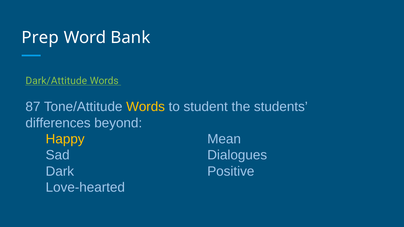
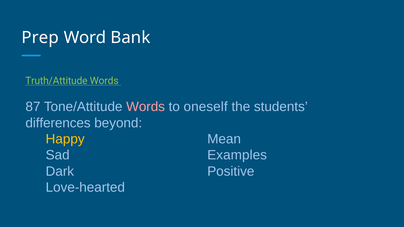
Dark/Attitude: Dark/Attitude -> Truth/Attitude
Words at (146, 107) colour: yellow -> pink
student: student -> oneself
Dialogues: Dialogues -> Examples
